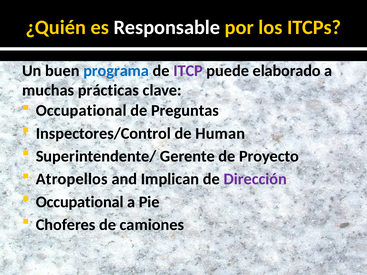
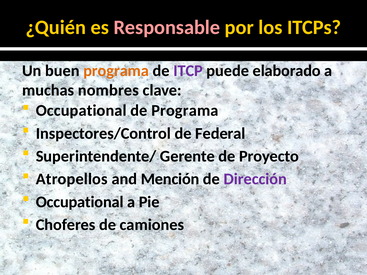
Responsable colour: white -> pink
programa at (116, 71) colour: blue -> orange
prácticas: prácticas -> nombres
de Preguntas: Preguntas -> Programa
Human: Human -> Federal
Implican: Implican -> Mención
